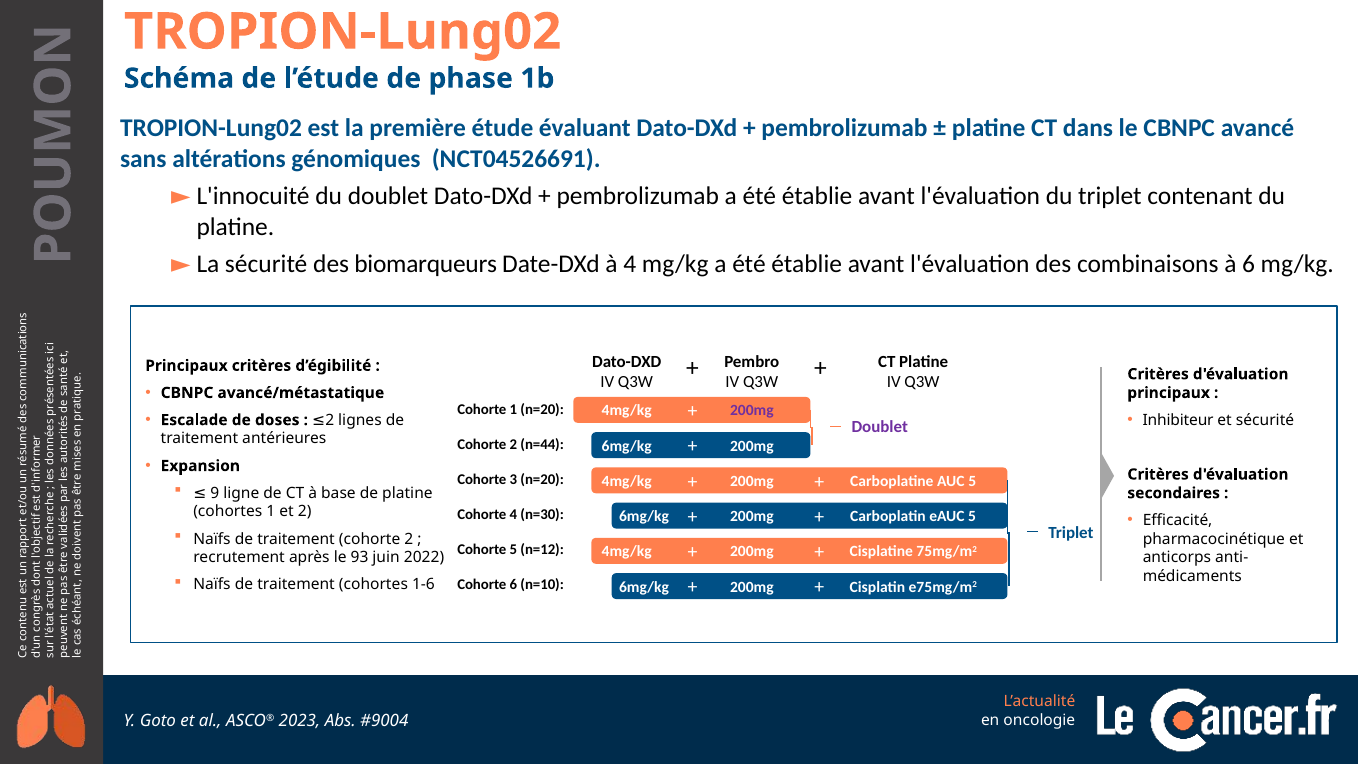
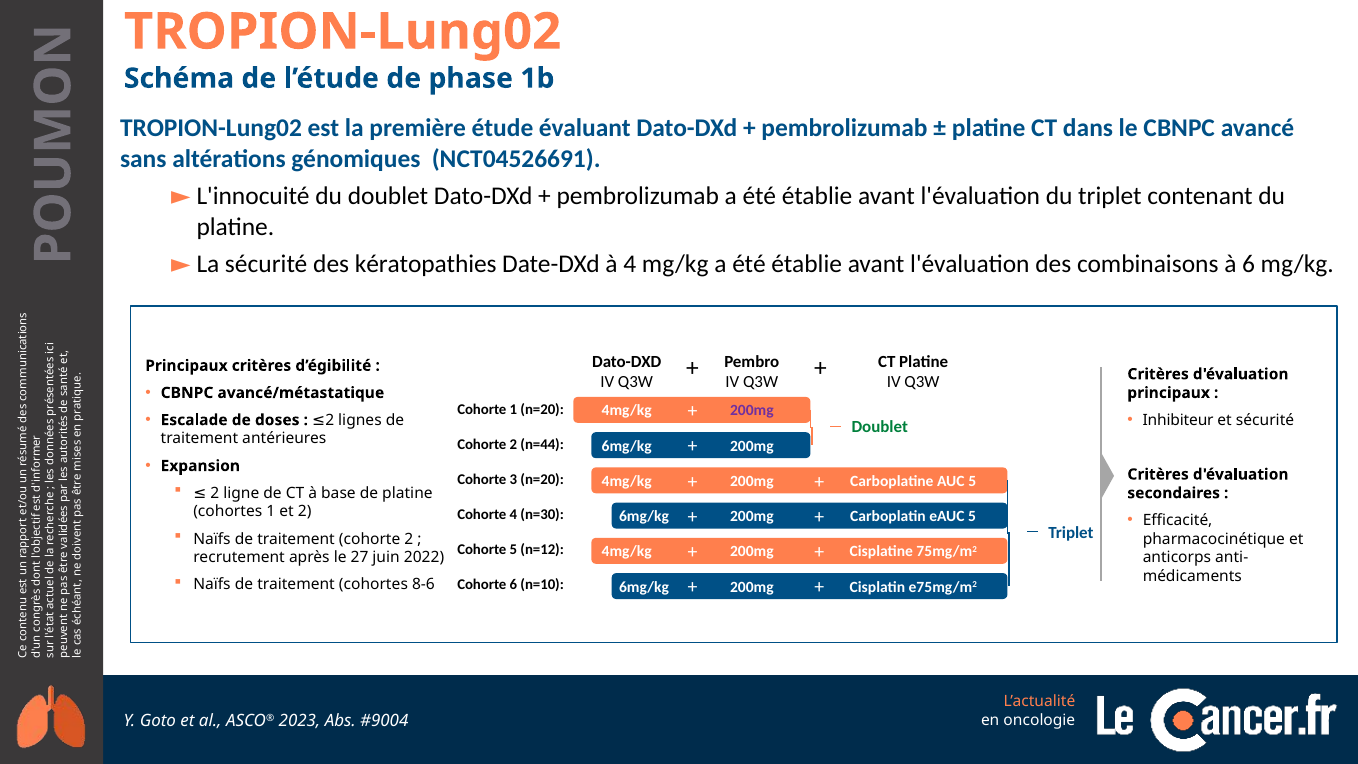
biomarqueurs: biomarqueurs -> kératopathies
Doublet at (880, 427) colour: purple -> green
9 at (215, 493): 9 -> 2
93: 93 -> 27
1-6: 1-6 -> 8-6
